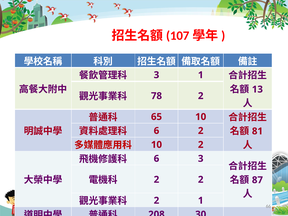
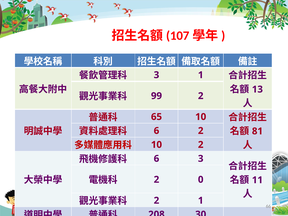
78: 78 -> 99
87: 87 -> 11
2 2: 2 -> 0
